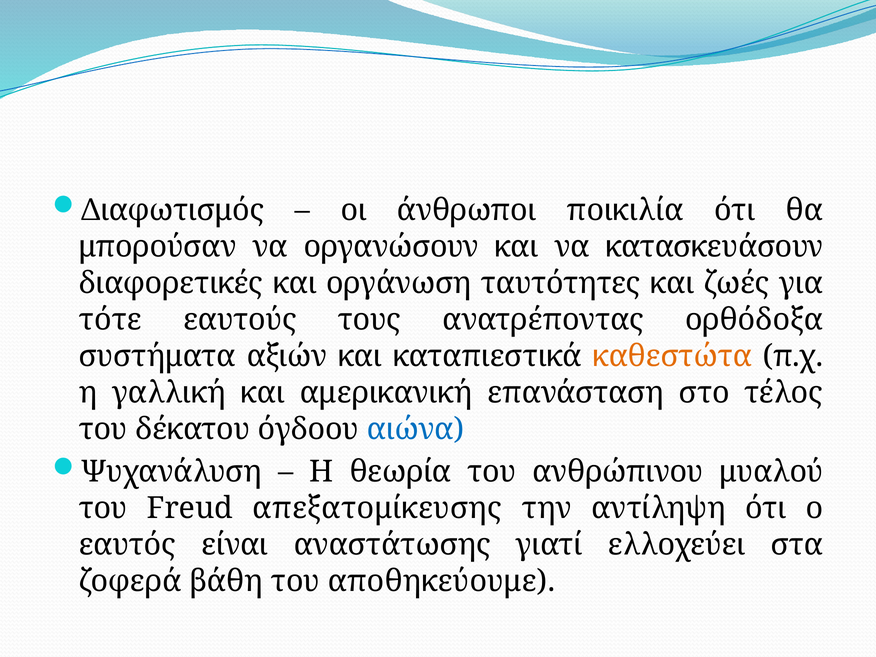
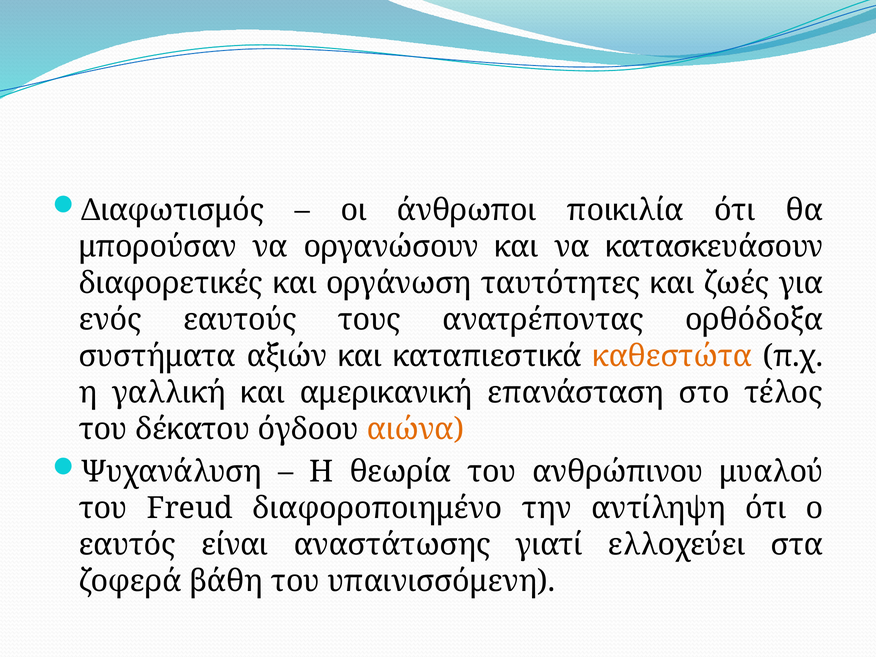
τότε: τότε -> ενός
αιώνα colour: blue -> orange
απεξατομίκευσης: απεξατομίκευσης -> διαφοροποιημένο
αποθηκεύουμε: αποθηκεύουμε -> υπαινισσόμενη
